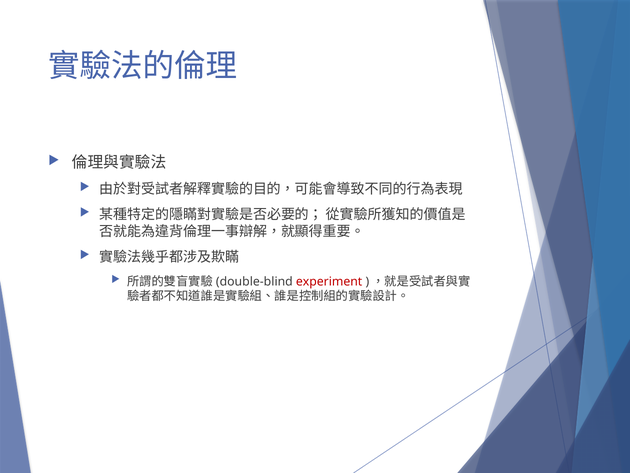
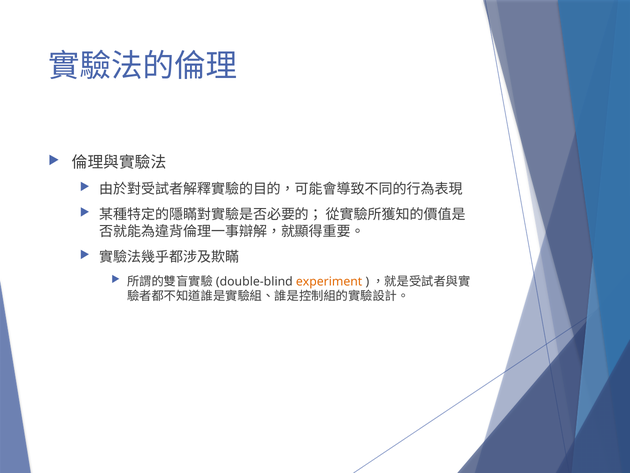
experiment colour: red -> orange
